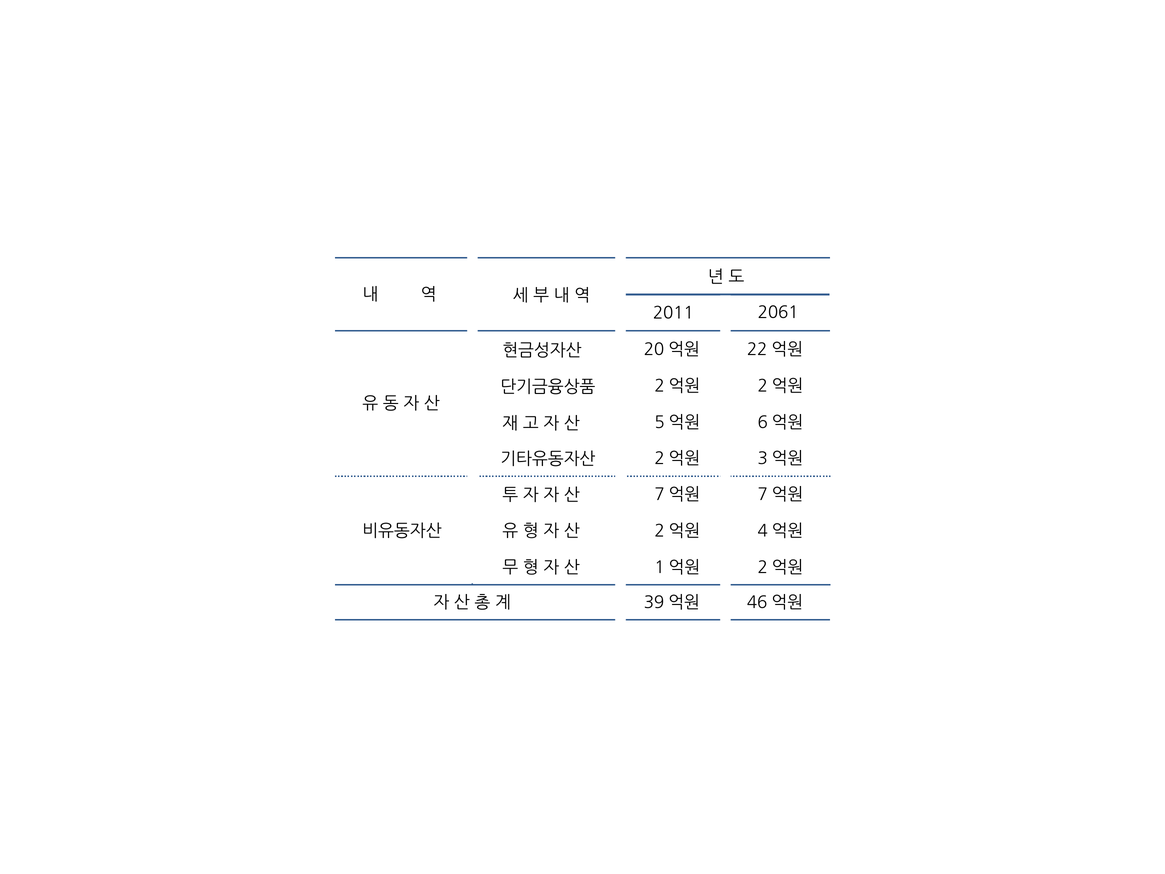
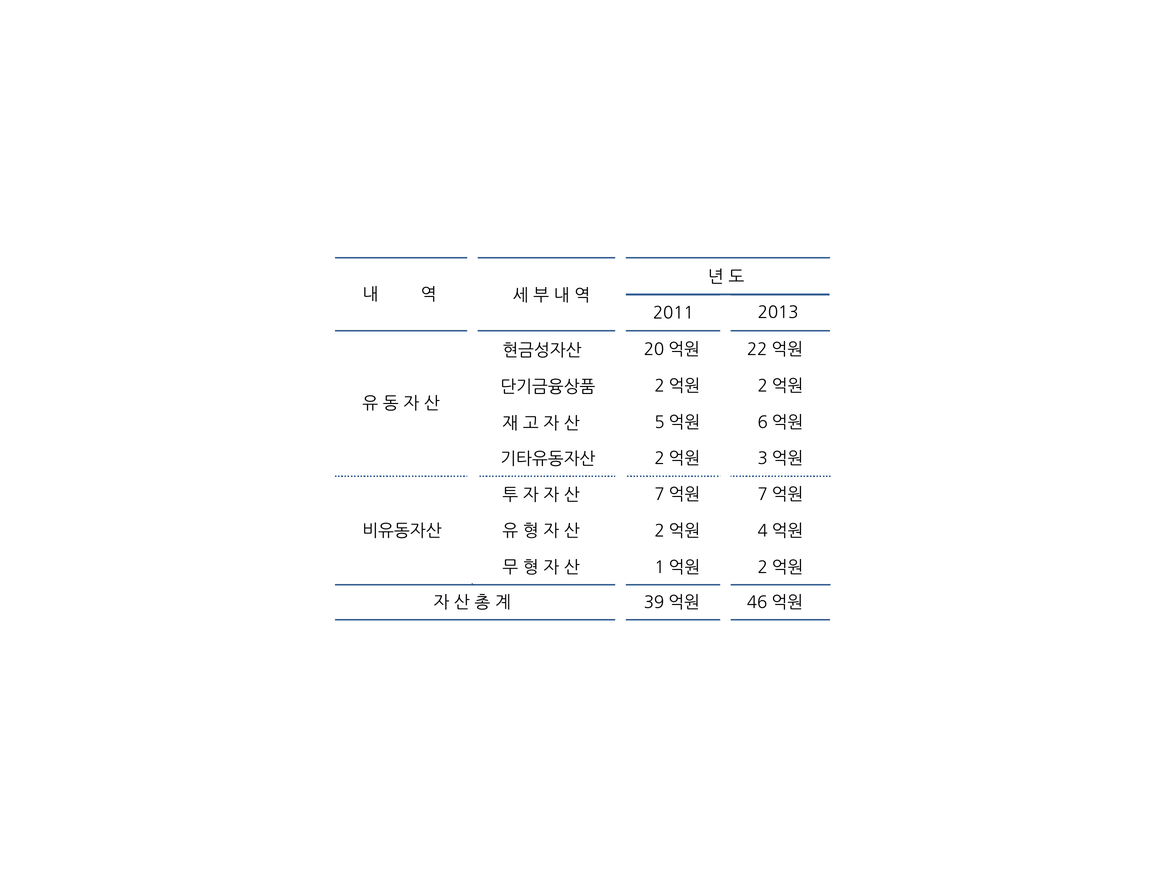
2061: 2061 -> 2013
